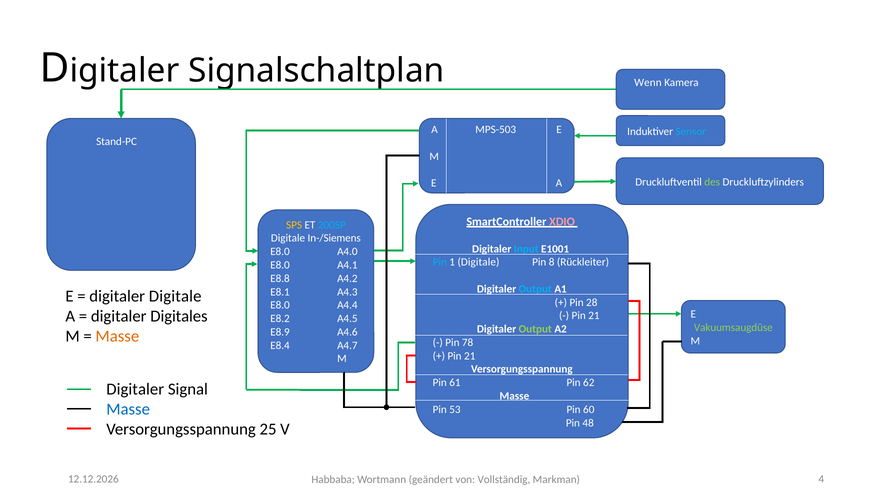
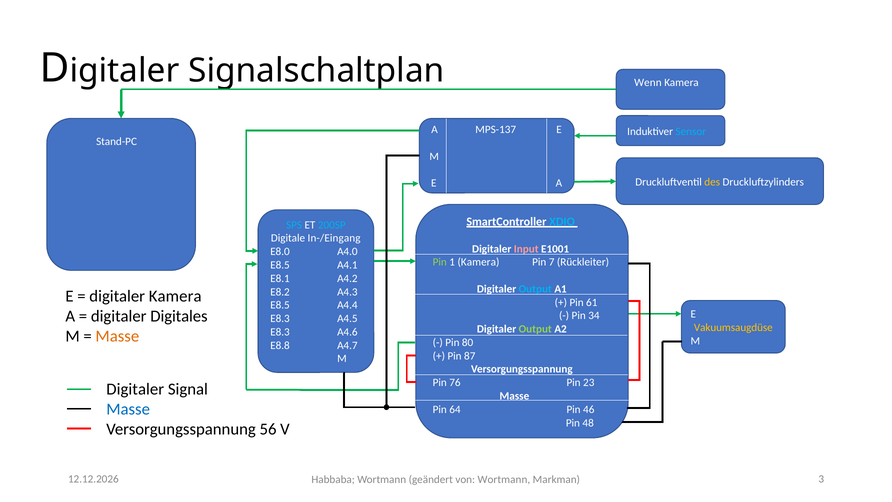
MPS-503: MPS-503 -> MPS-137
des colour: light green -> yellow
XDIO colour: pink -> light blue
SPS colour: yellow -> light blue
In-/Siemens: In-/Siemens -> In-/Eingang
Input colour: light blue -> pink
Pin at (440, 262) colour: light blue -> light green
1 Digitale: Digitale -> Kamera
8: 8 -> 7
E8.0 at (280, 265): E8.0 -> E8.5
E8.8: E8.8 -> E8.1
E8.1: E8.1 -> E8.2
digitaler Digitale: Digitale -> Kamera
28: 28 -> 61
E8.0 at (280, 305): E8.0 -> E8.5
21 at (594, 316): 21 -> 34
E8.2 at (280, 318): E8.2 -> E8.3
Vakuumsaugdüse colour: light green -> yellow
E8.9 at (280, 332): E8.9 -> E8.3
78: 78 -> 80
E8.4: E8.4 -> E8.8
21 at (470, 356): 21 -> 87
61: 61 -> 76
62: 62 -> 23
53: 53 -> 64
60: 60 -> 46
25: 25 -> 56
4: 4 -> 3
von Vollständig: Vollständig -> Wortmann
